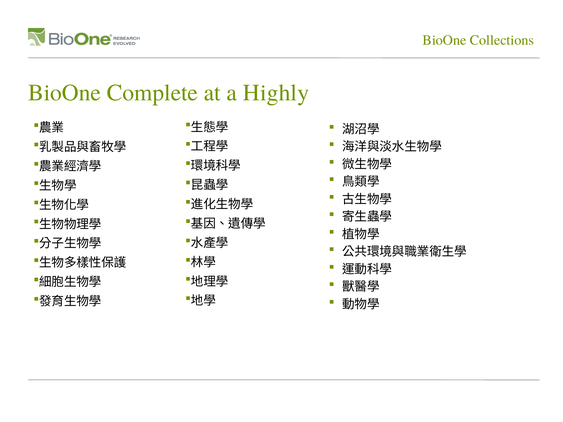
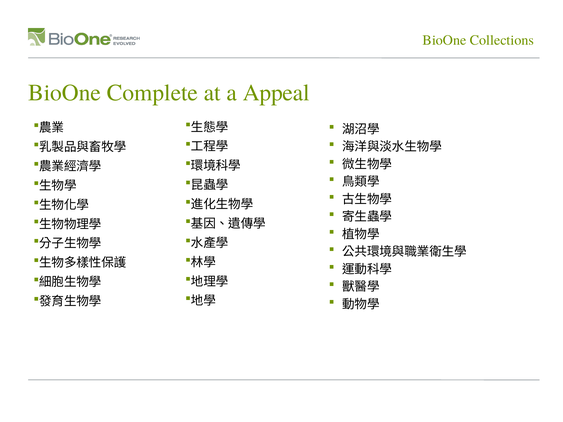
Highly: Highly -> Appeal
